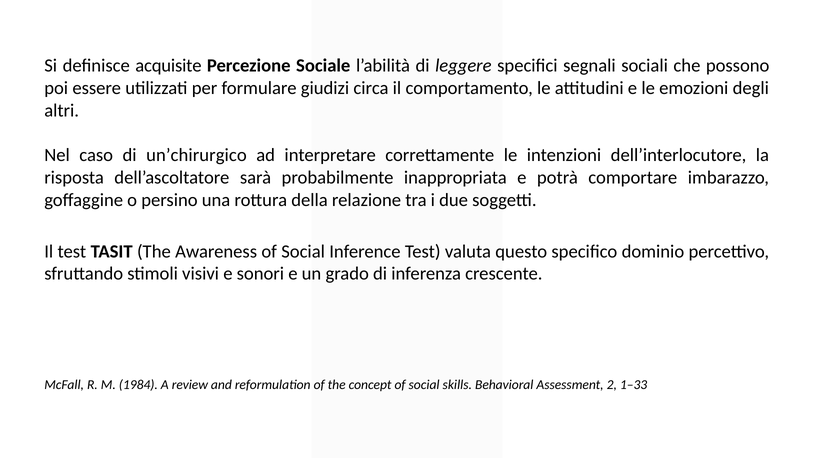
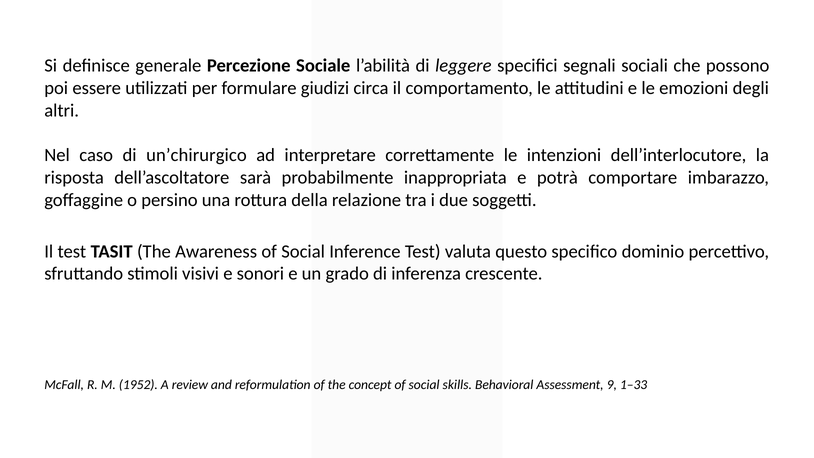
acquisite: acquisite -> generale
1984: 1984 -> 1952
2: 2 -> 9
